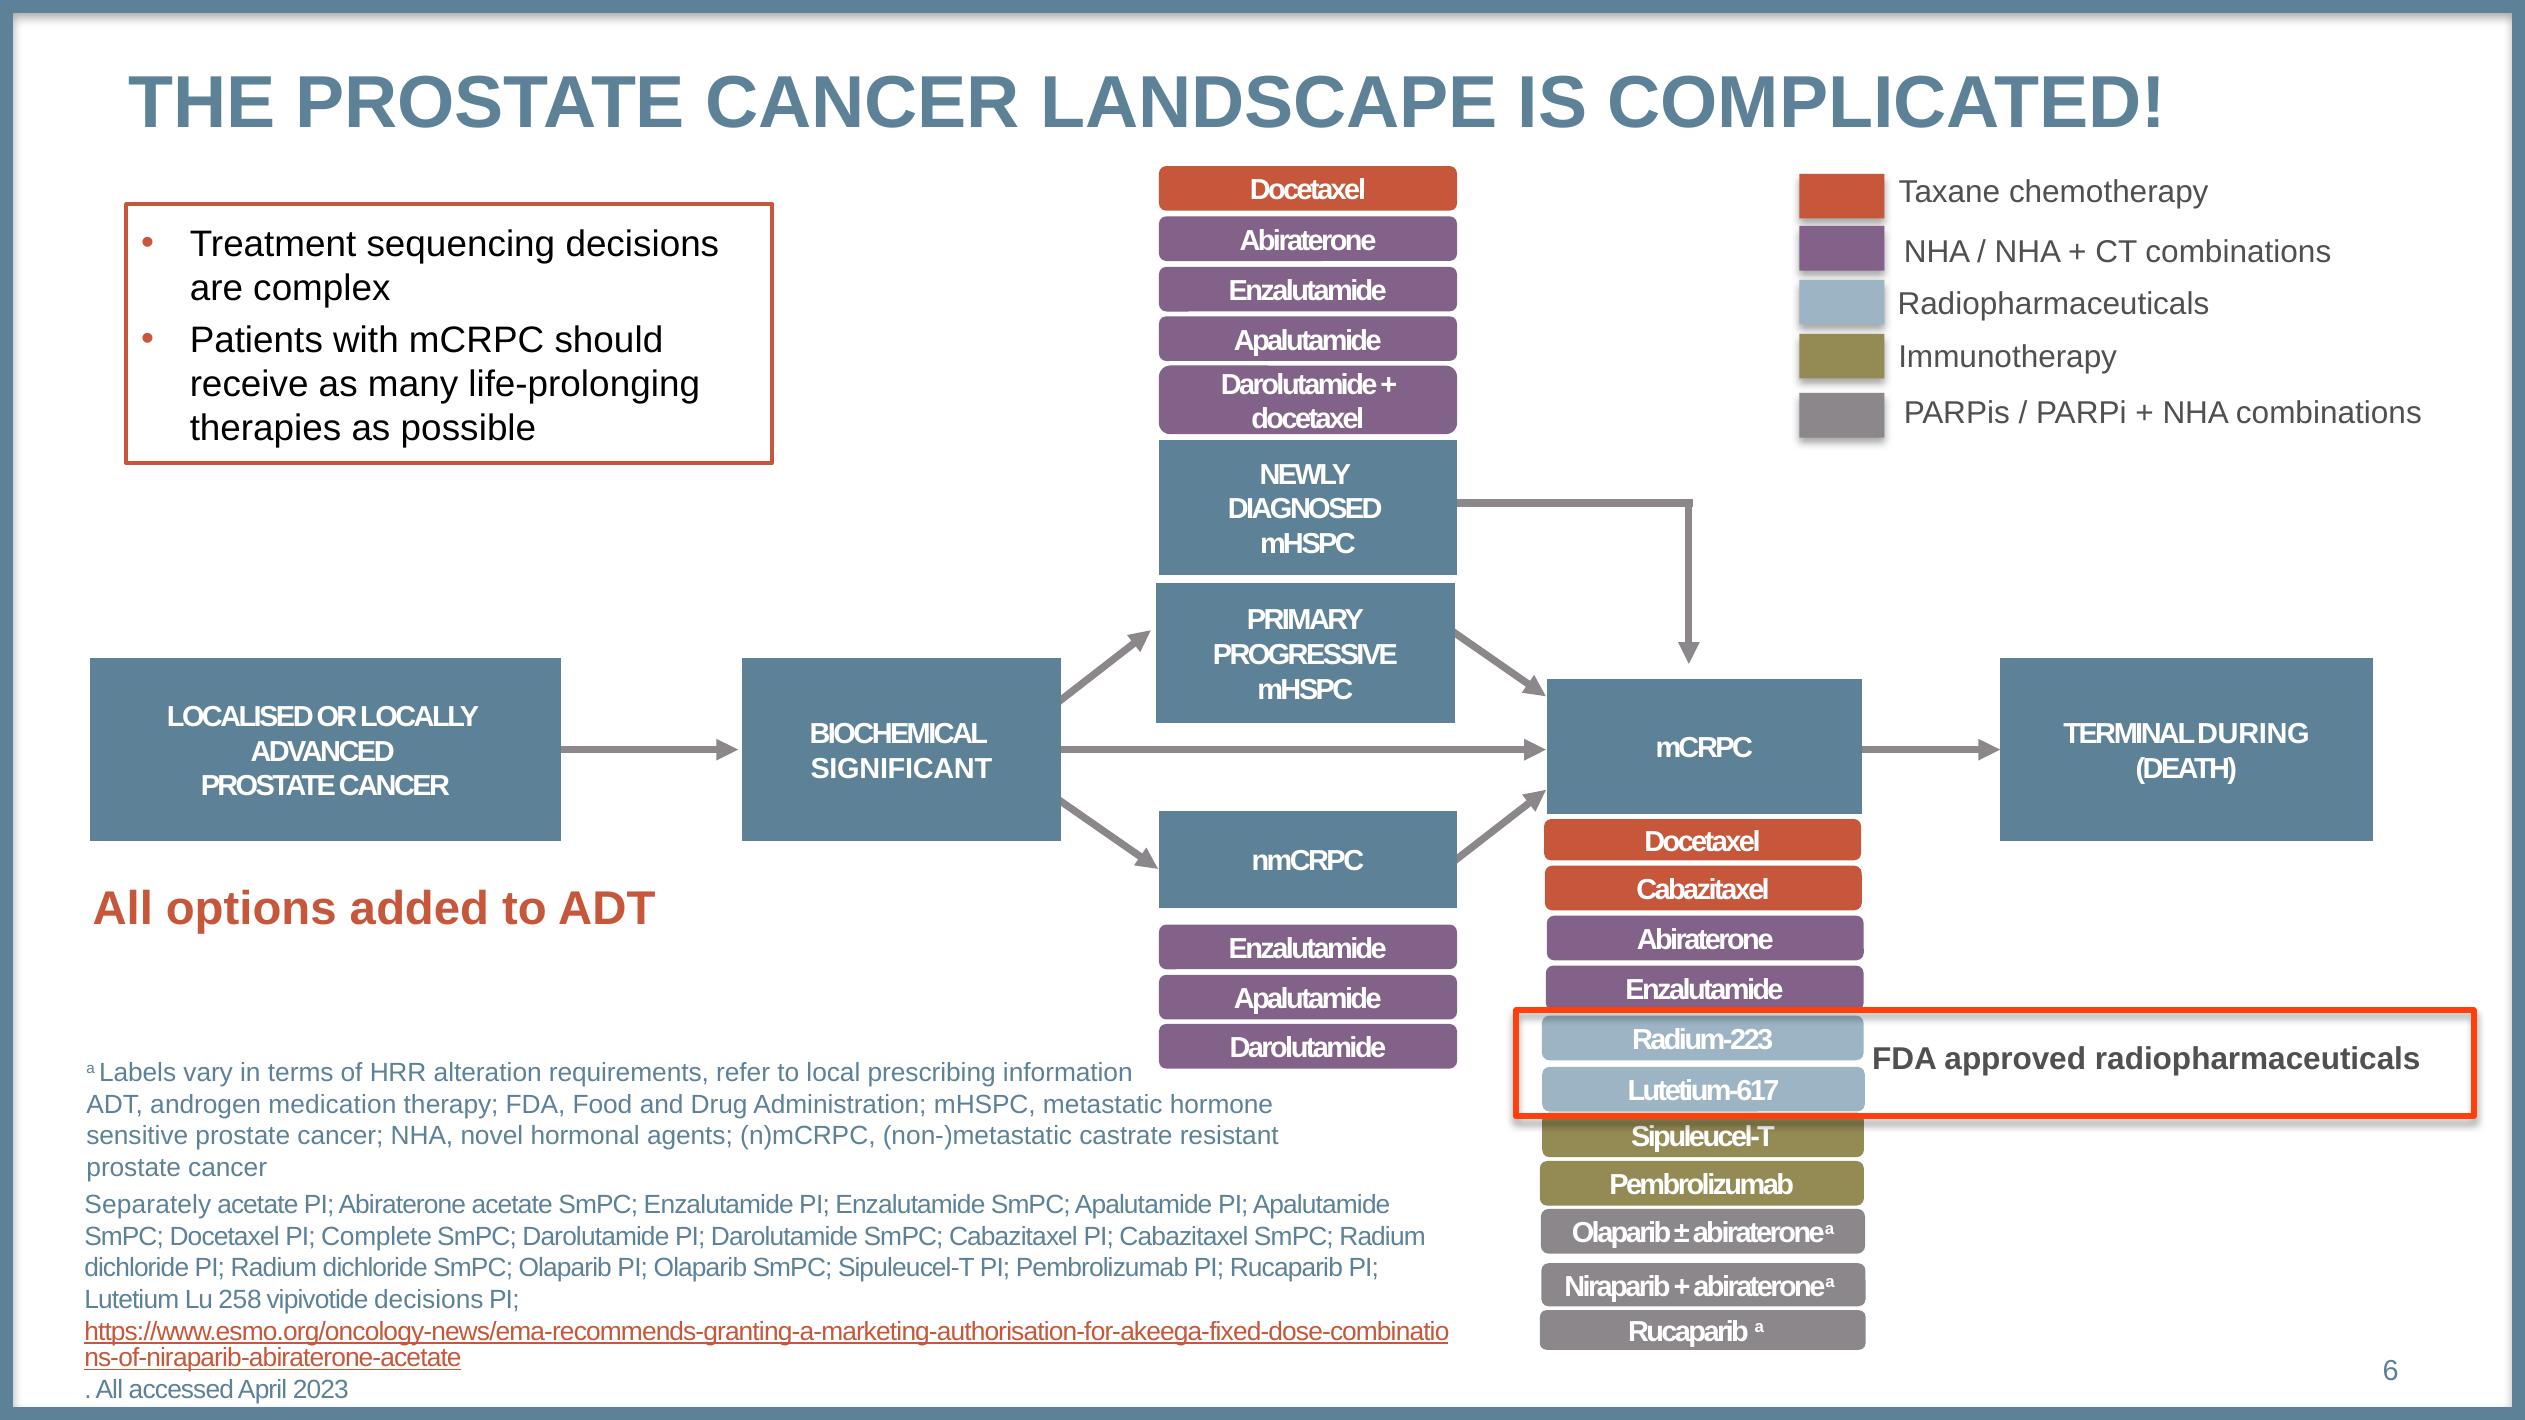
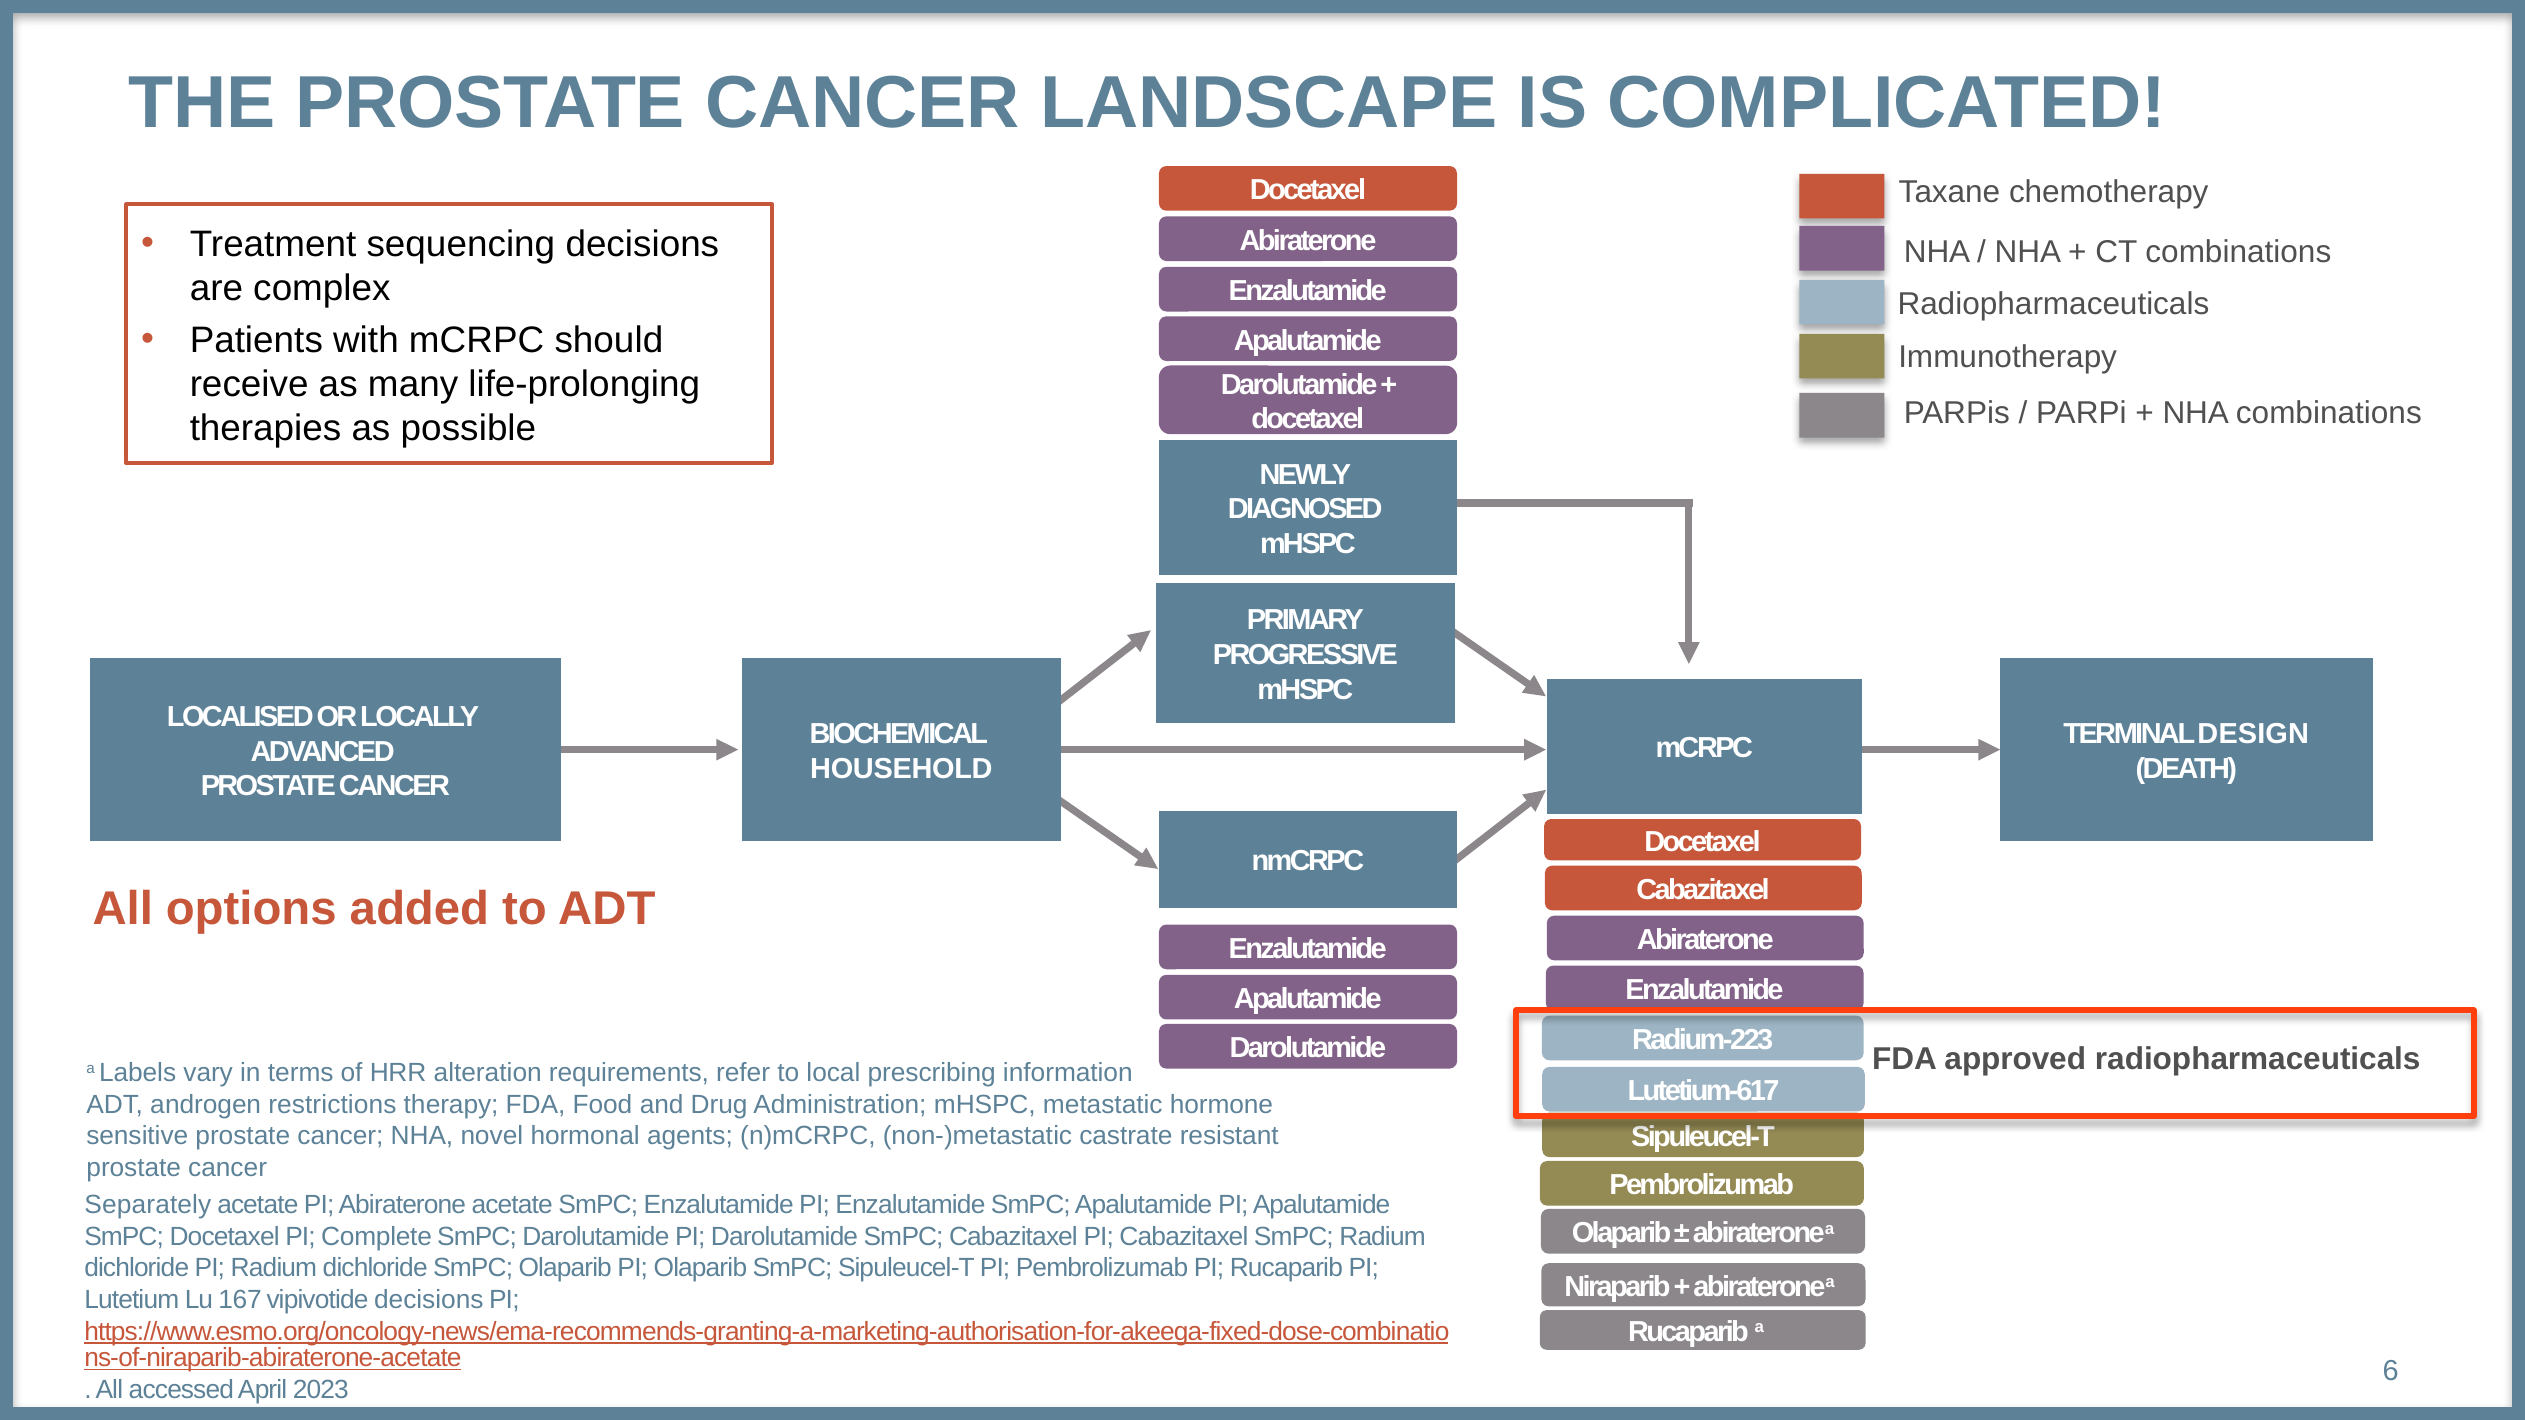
DURING: DURING -> DESIGN
SIGNIFICANT: SIGNIFICANT -> HOUSEHOLD
medication: medication -> restrictions
258: 258 -> 167
